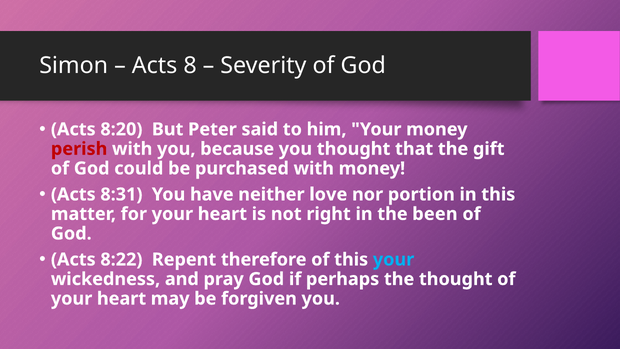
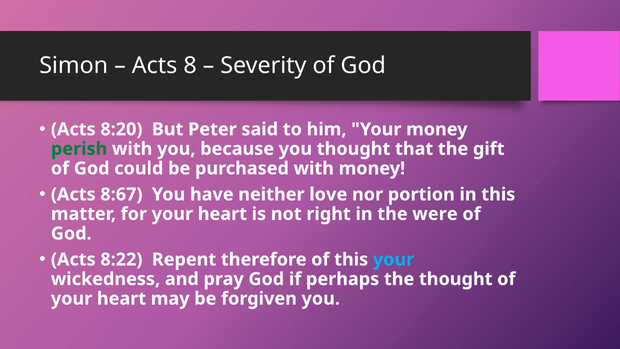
perish colour: red -> green
8:31: 8:31 -> 8:67
been: been -> were
